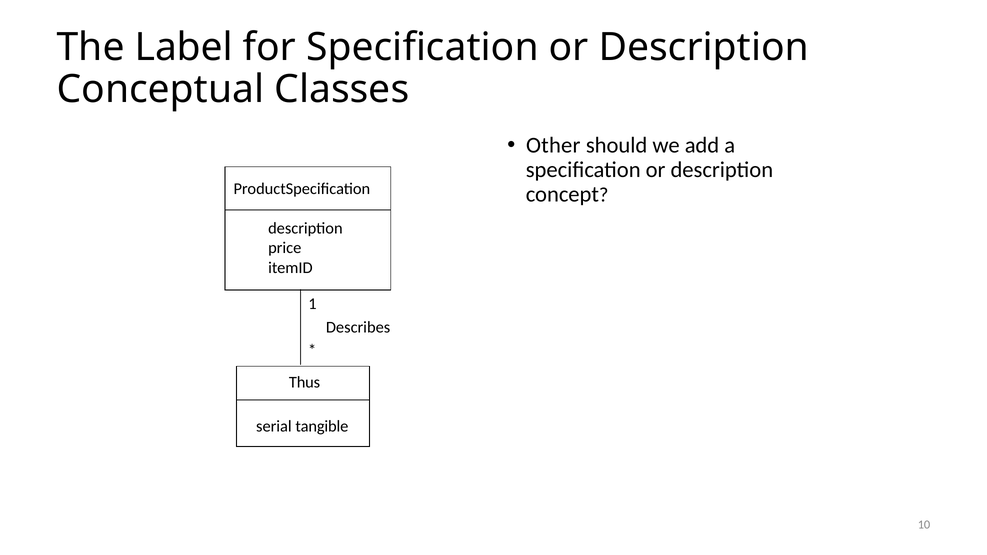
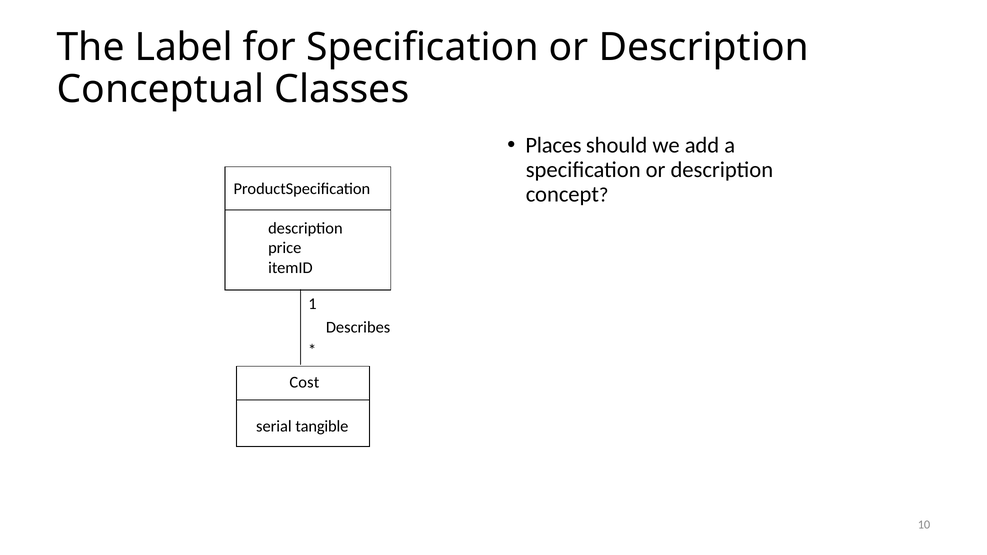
Other: Other -> Places
Thus: Thus -> Cost
